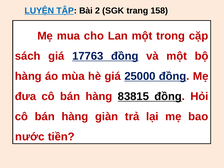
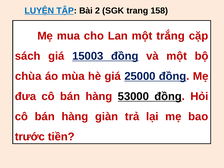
trong: trong -> trắng
17763: 17763 -> 15003
hàng at (28, 76): hàng -> chùa
83815: 83815 -> 53000
nước: nước -> trước
